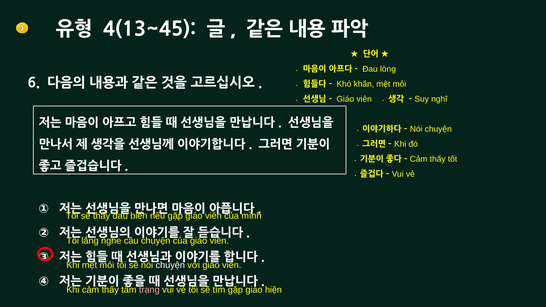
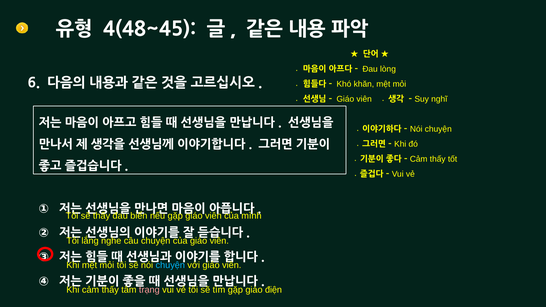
4(13~45: 4(13~45 -> 4(48~45
chuyện at (170, 265) colour: white -> light blue
hiện: hiện -> điện
